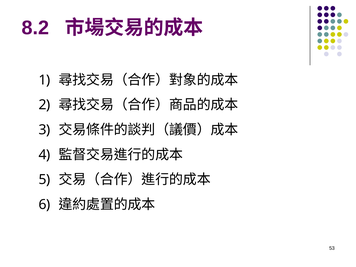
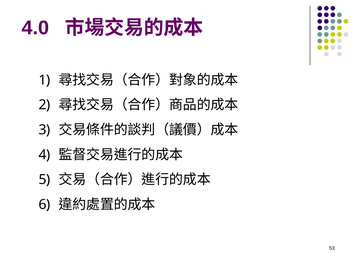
8.2: 8.2 -> 4.0
